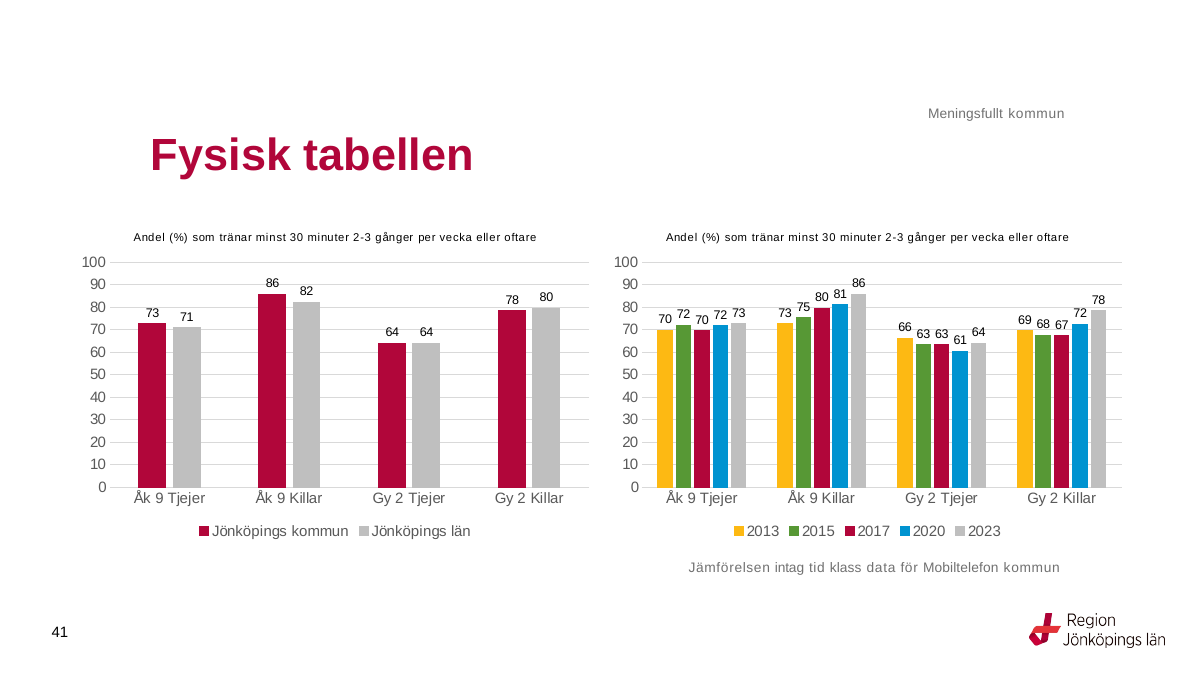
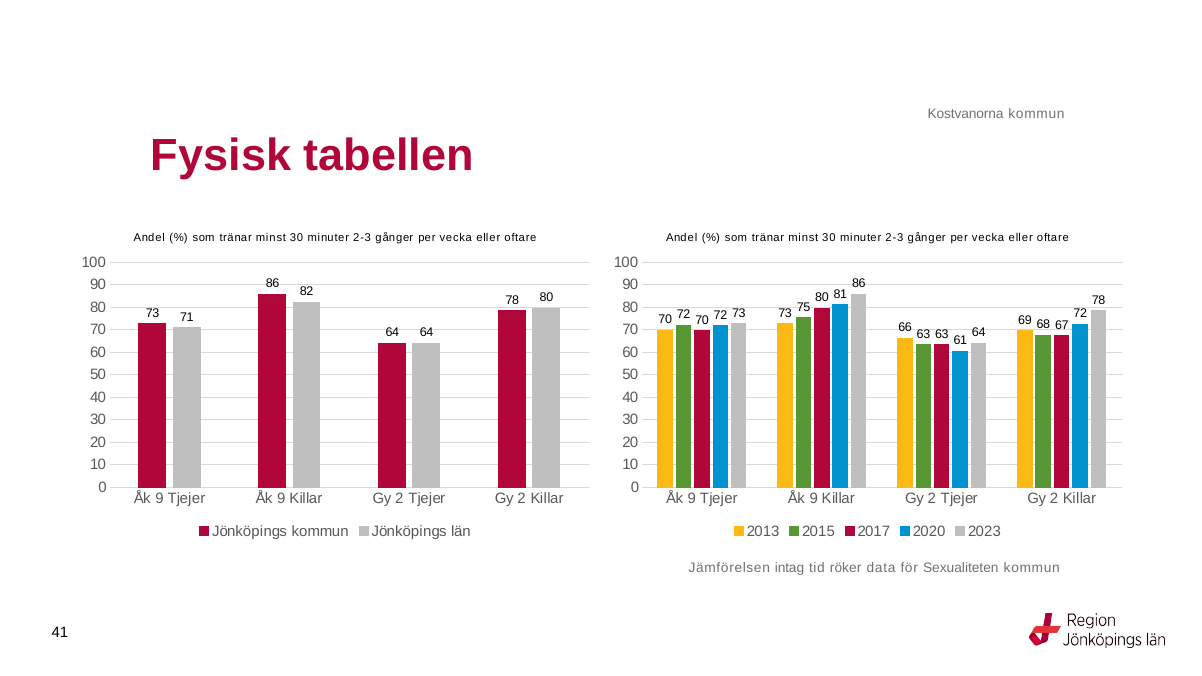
Meningsfullt: Meningsfullt -> Kostvanorna
klass: klass -> röker
Mobiltelefon: Mobiltelefon -> Sexualiteten
